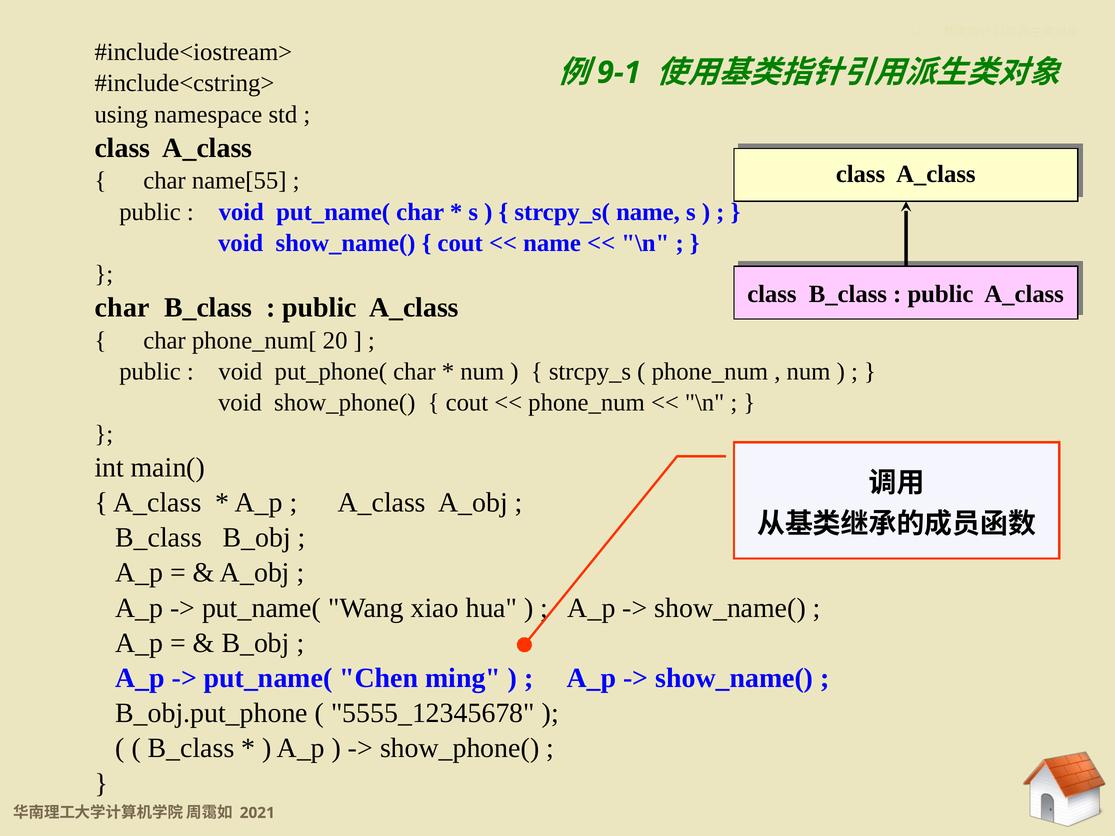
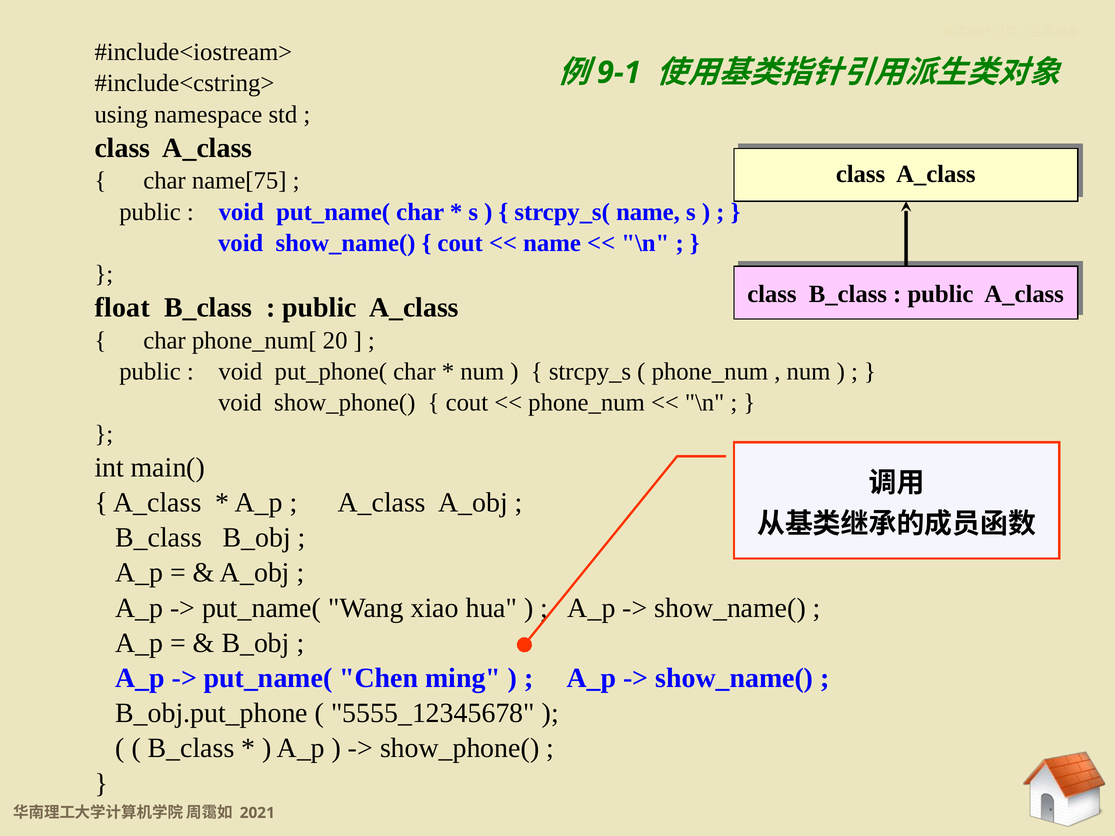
name[55: name[55 -> name[75
char at (122, 308): char -> float
